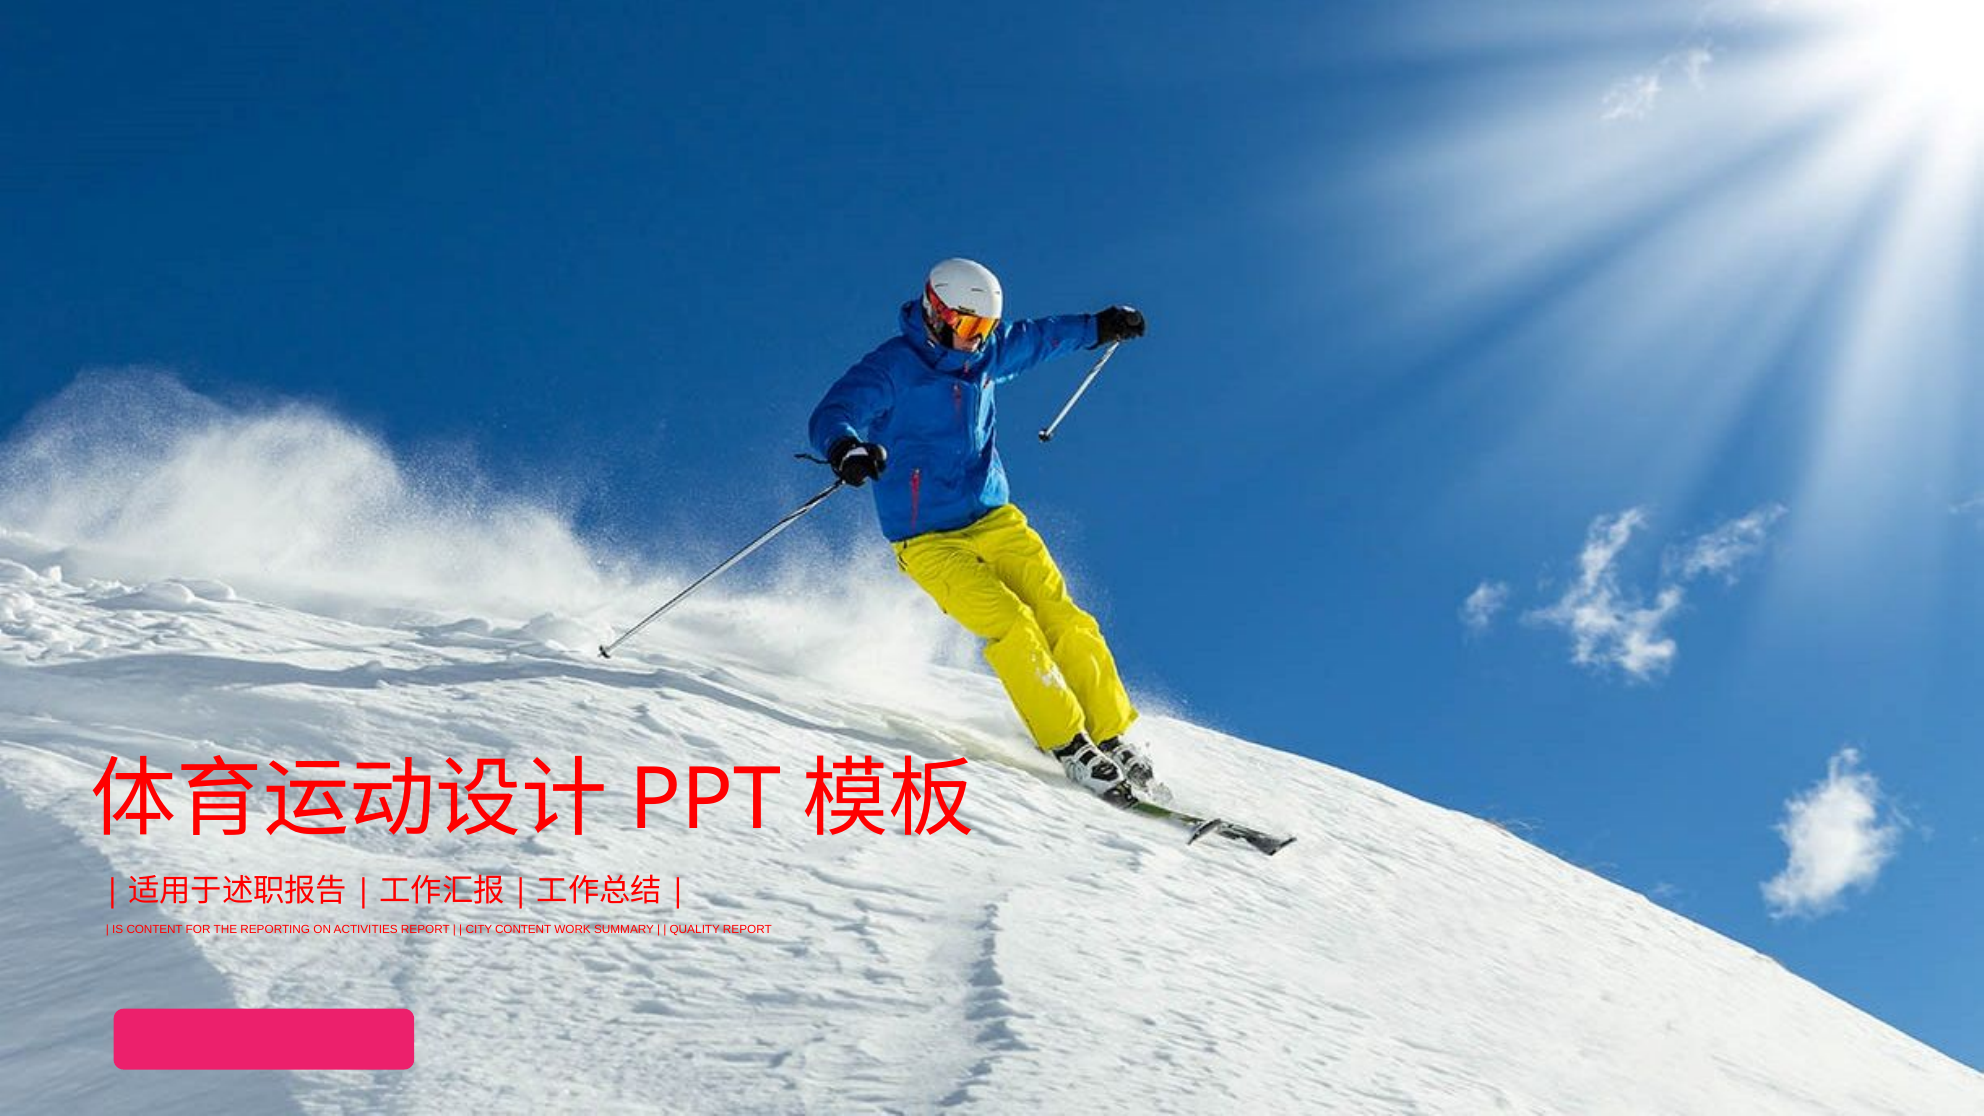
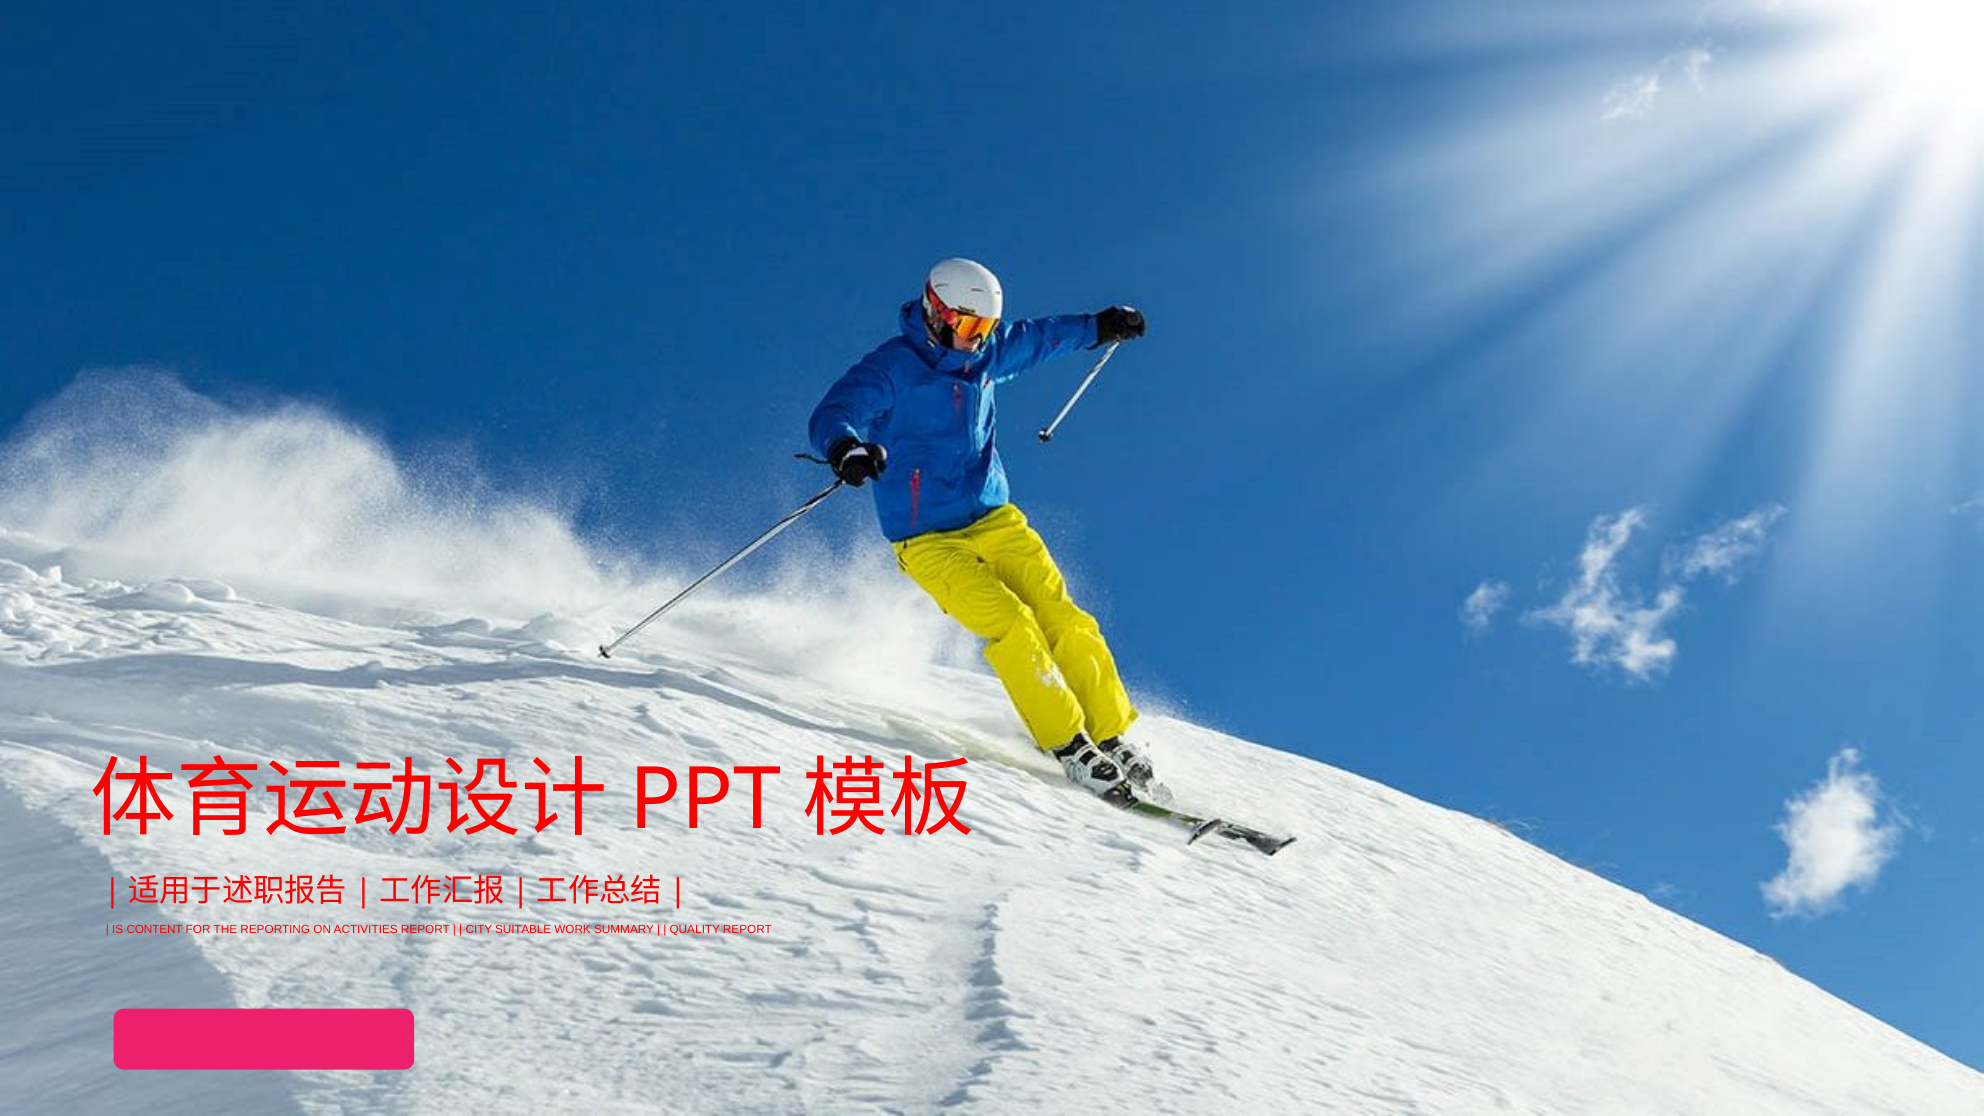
CITY CONTENT: CONTENT -> SUITABLE
